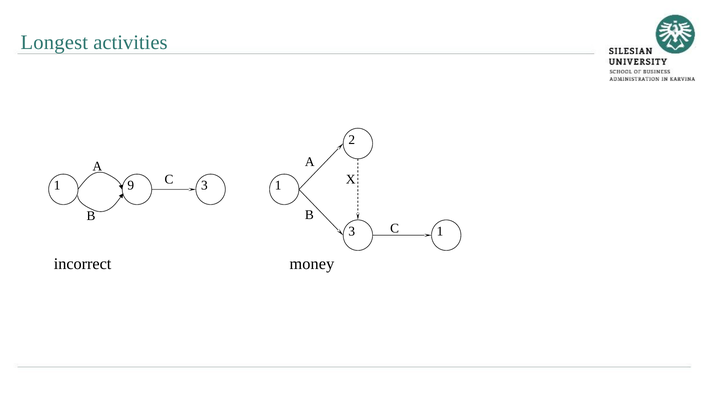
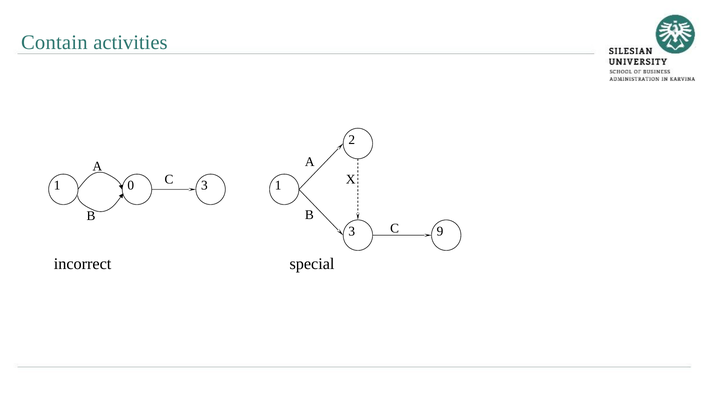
Longest: Longest -> Contain
9: 9 -> 0
3 1: 1 -> 9
money: money -> special
